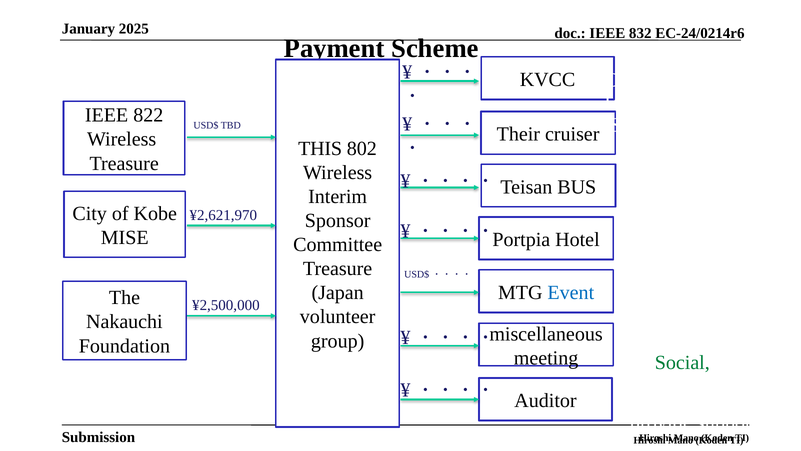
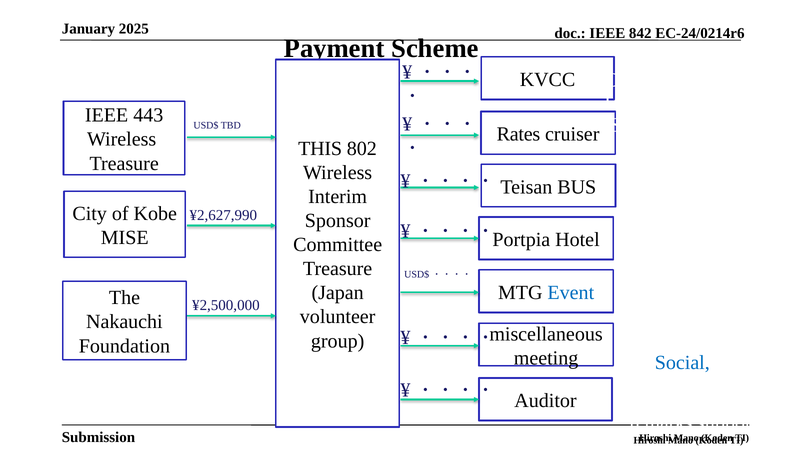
832: 832 -> 842
822: 822 -> 443
Their: Their -> Rates
¥2,621,970: ¥2,621,970 -> ¥2,627,990
Social at (682, 362) colour: green -> blue
provide: provide -> remarks
